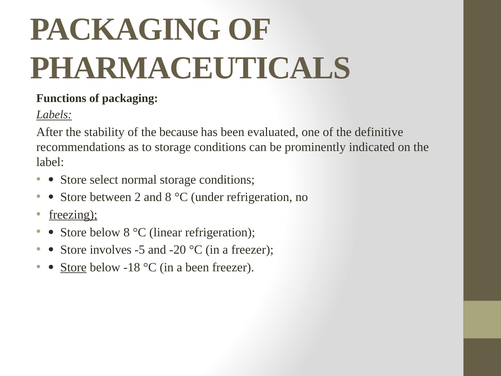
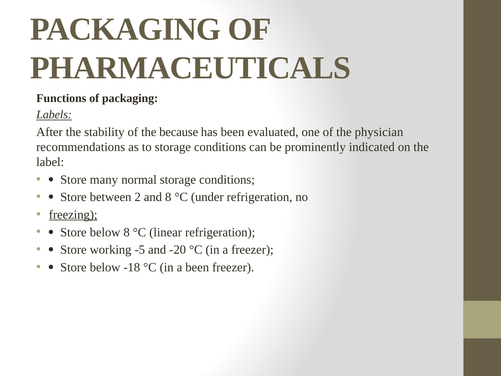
definitive: definitive -> physician
select: select -> many
involves: involves -> working
Store at (73, 267) underline: present -> none
